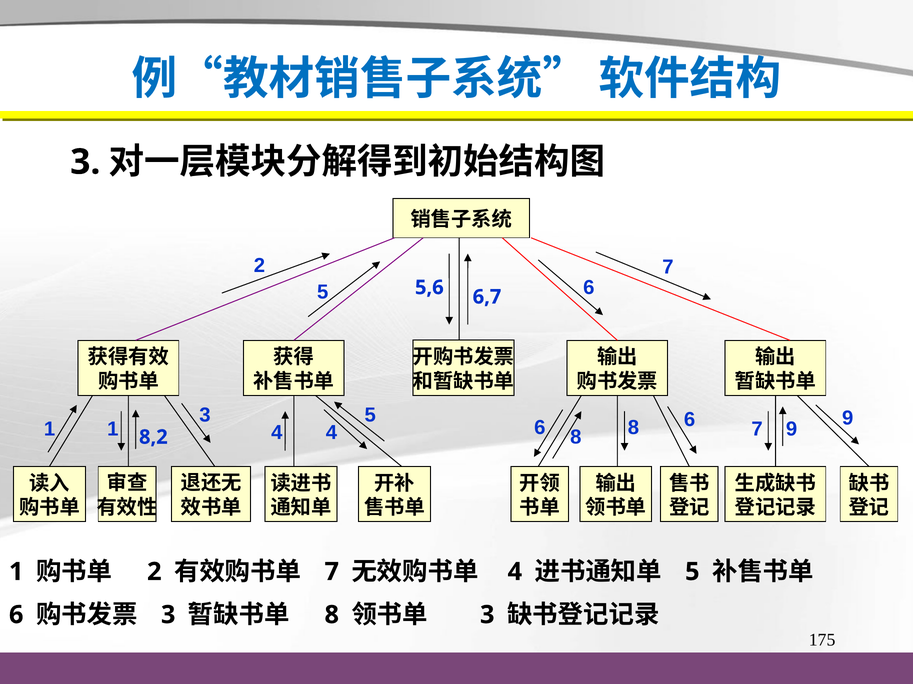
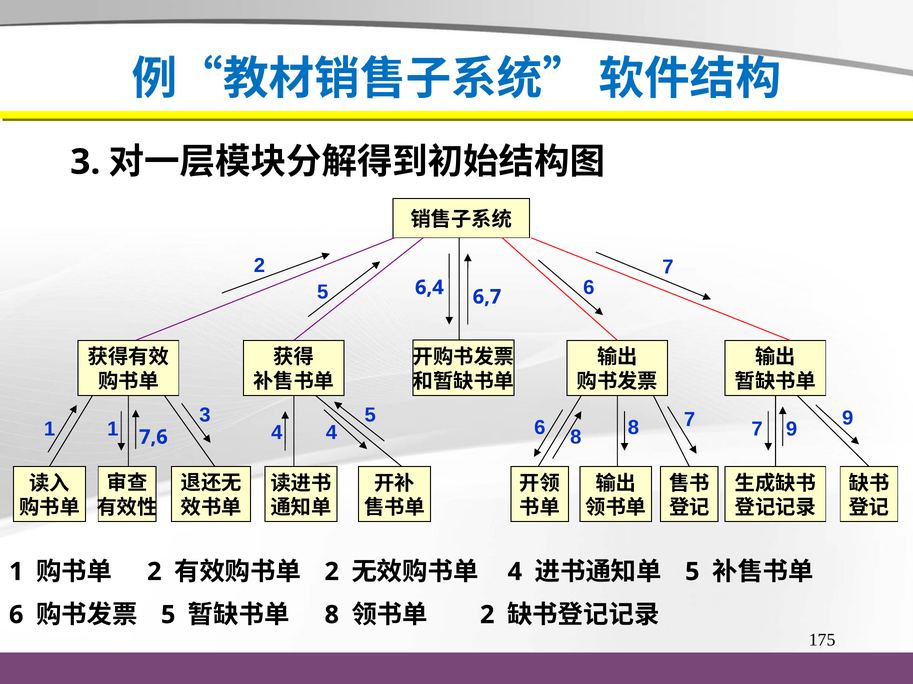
5,6: 5,6 -> 6,4
8 6: 6 -> 7
8,2: 8,2 -> 7,6
7 at (332, 572): 7 -> 2
3 at (168, 615): 3 -> 5
3 at (487, 615): 3 -> 2
